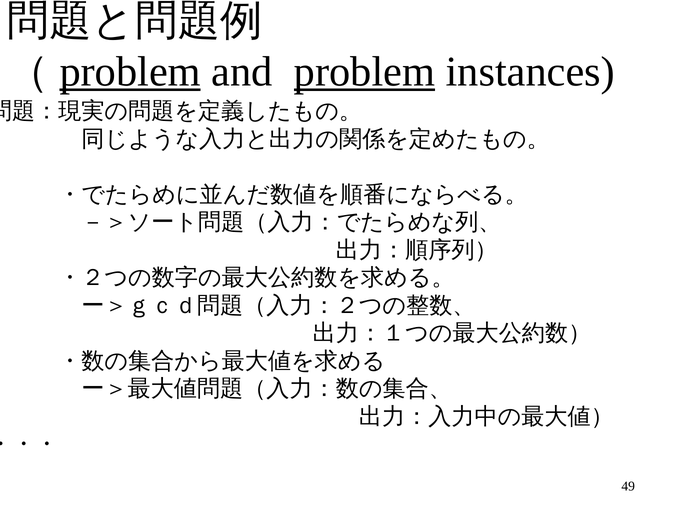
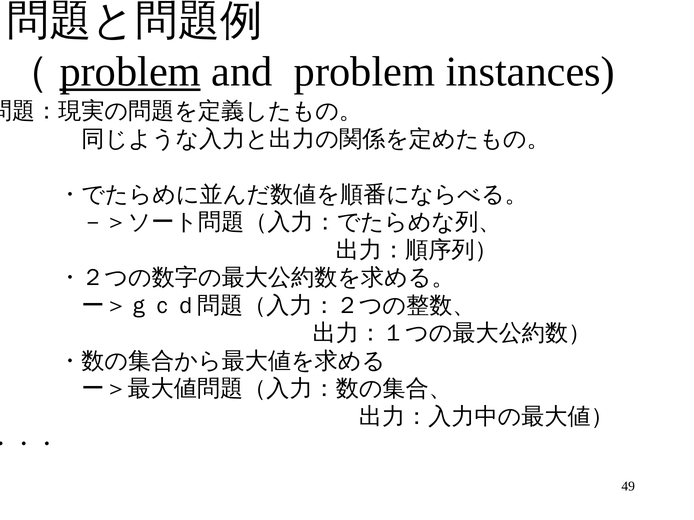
problem at (364, 72) underline: present -> none
